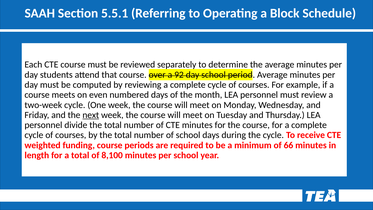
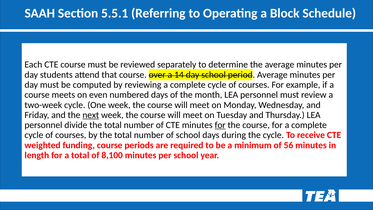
92: 92 -> 14
for at (220, 125) underline: none -> present
66: 66 -> 56
